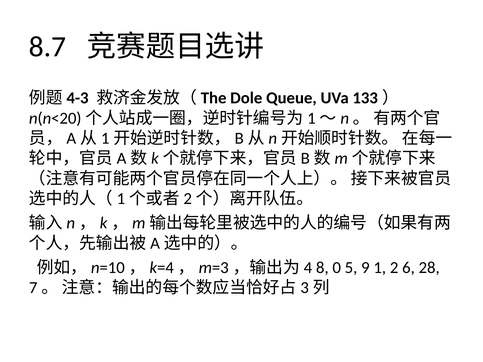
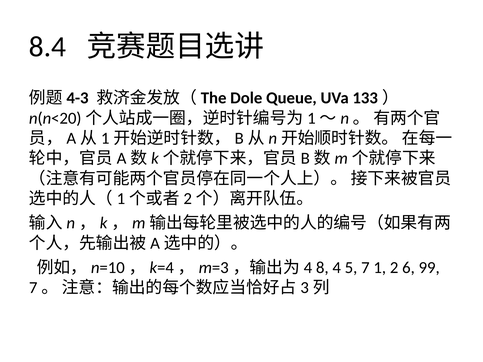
8.7: 8.7 -> 8.4
0: 0 -> 4
9: 9 -> 7
28: 28 -> 99
